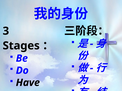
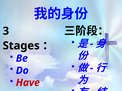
Have colour: black -> red
